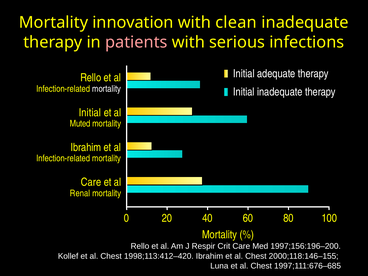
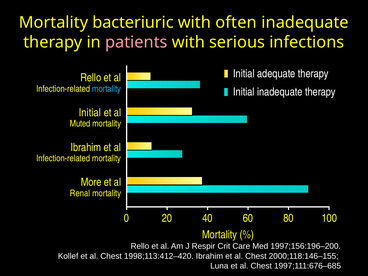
innovation: innovation -> bacteriuric
clean: clean -> often
mortality at (107, 89) colour: white -> light blue
Care at (91, 182): Care -> More
